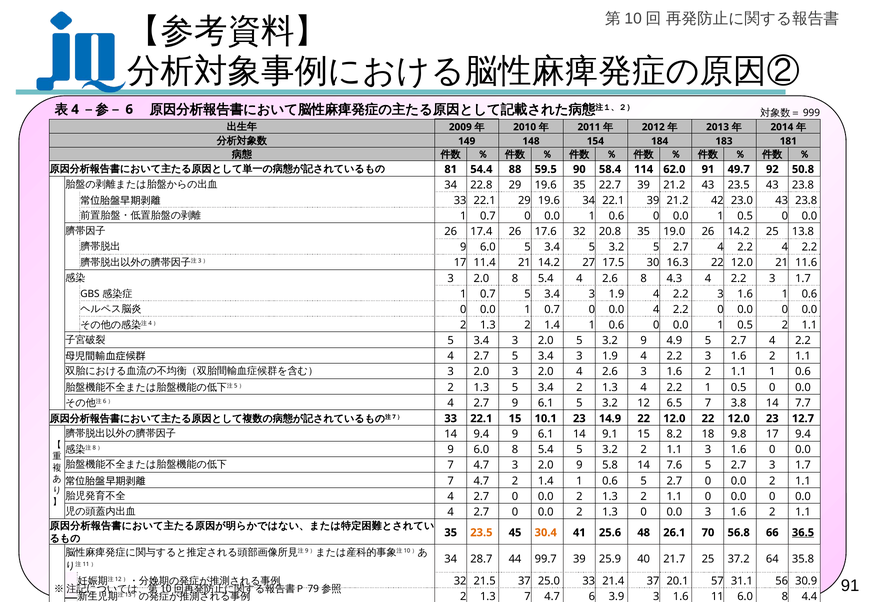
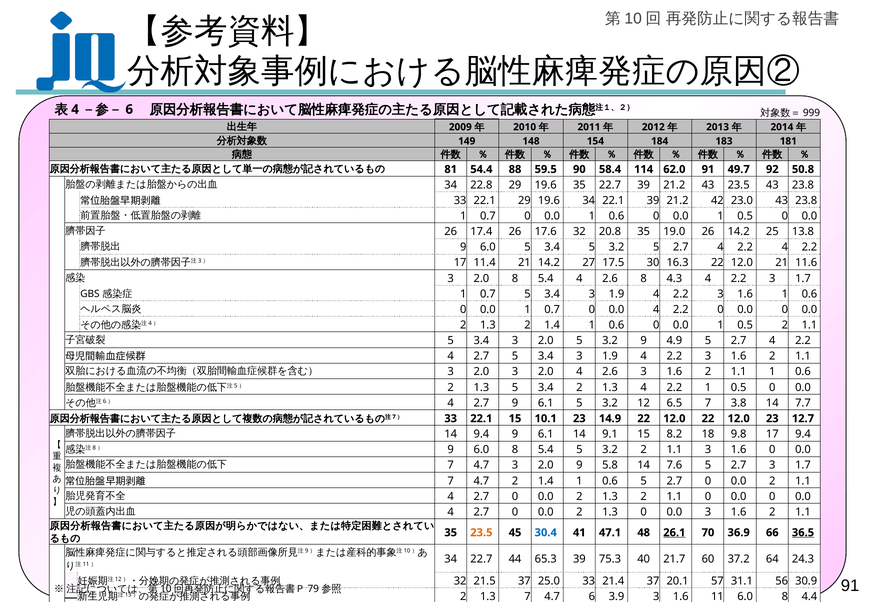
30.4 colour: orange -> blue
25.6: 25.6 -> 47.1
26.1 underline: none -> present
56.8: 56.8 -> 36.9
34 28.7: 28.7 -> 22.7
99.7: 99.7 -> 65.3
25.9: 25.9 -> 75.3
21.7 25: 25 -> 60
35.8: 35.8 -> 24.3
